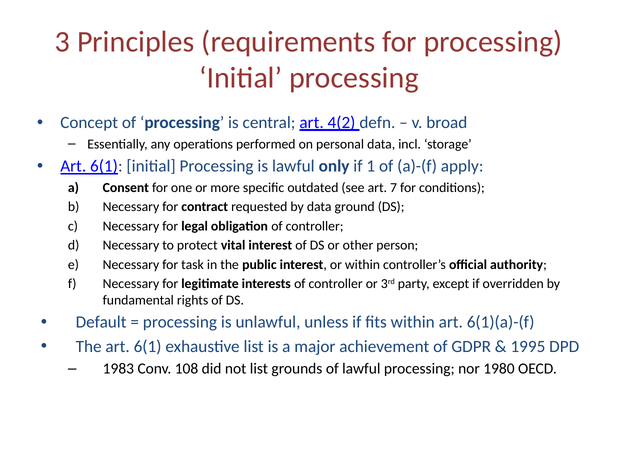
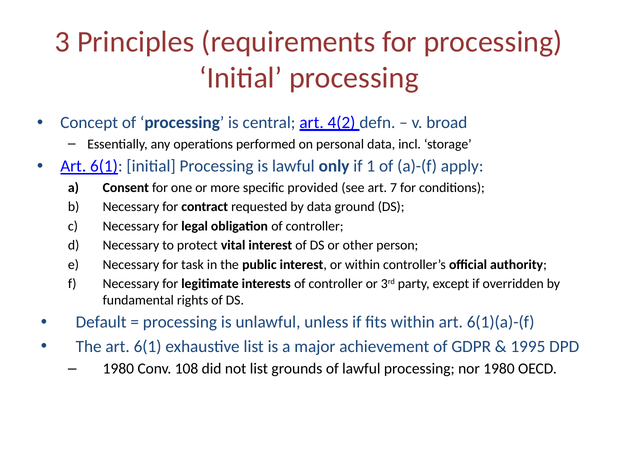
outdated: outdated -> provided
1983 at (118, 369): 1983 -> 1980
